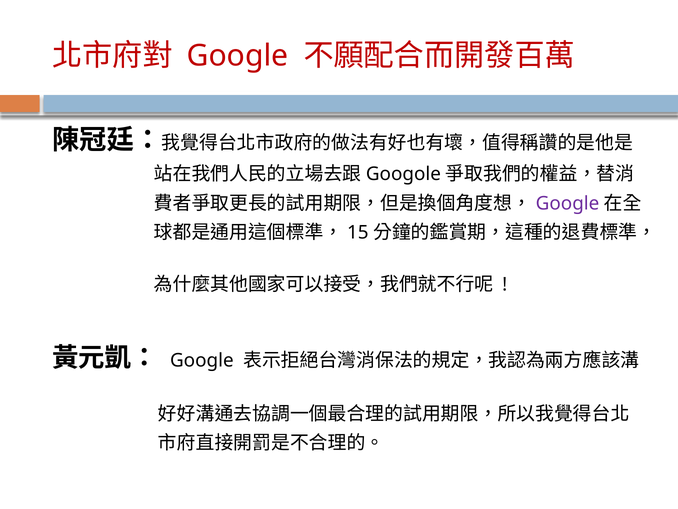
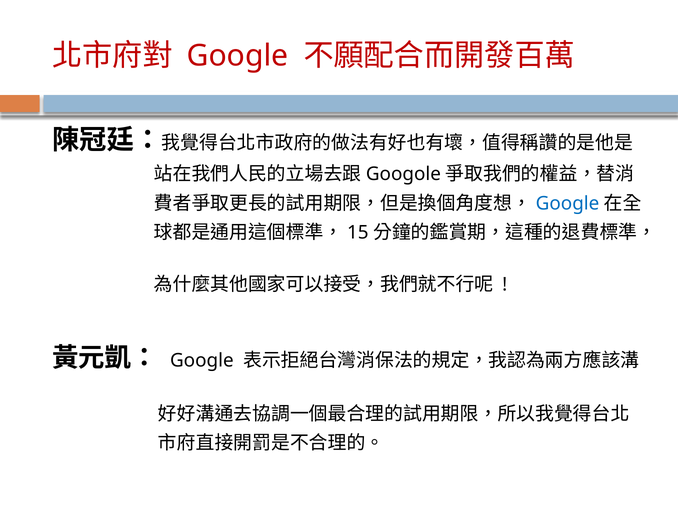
Google at (568, 203) colour: purple -> blue
